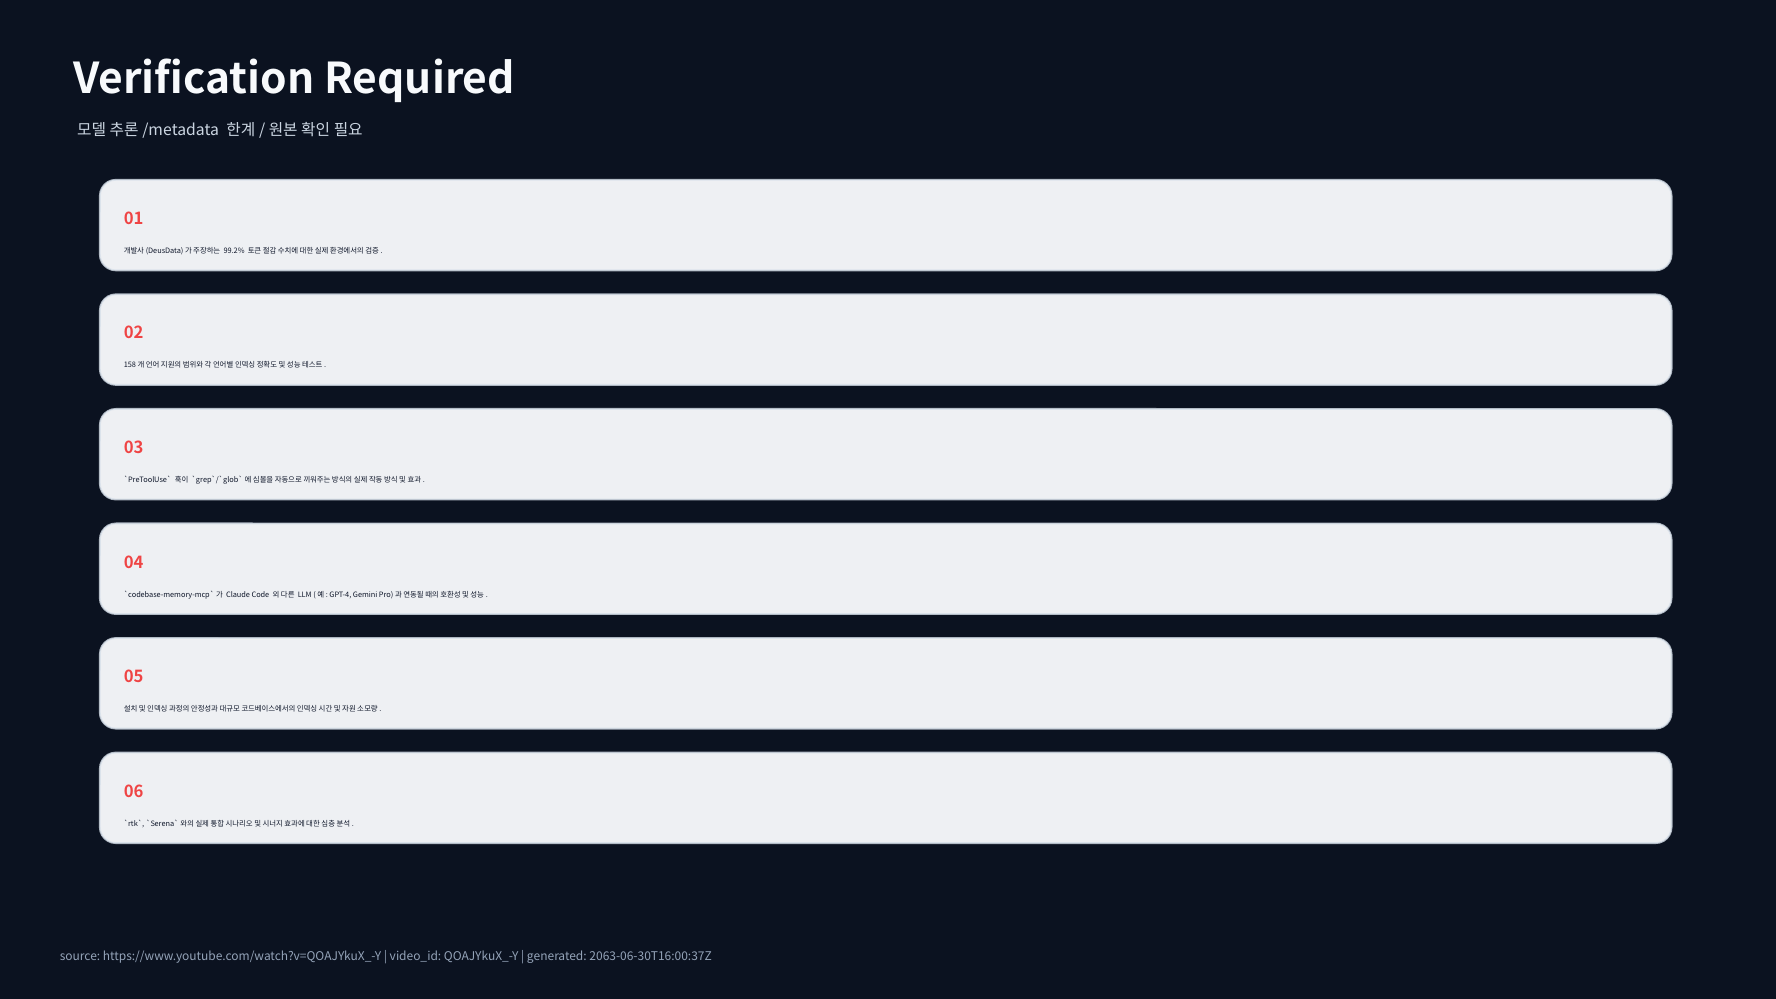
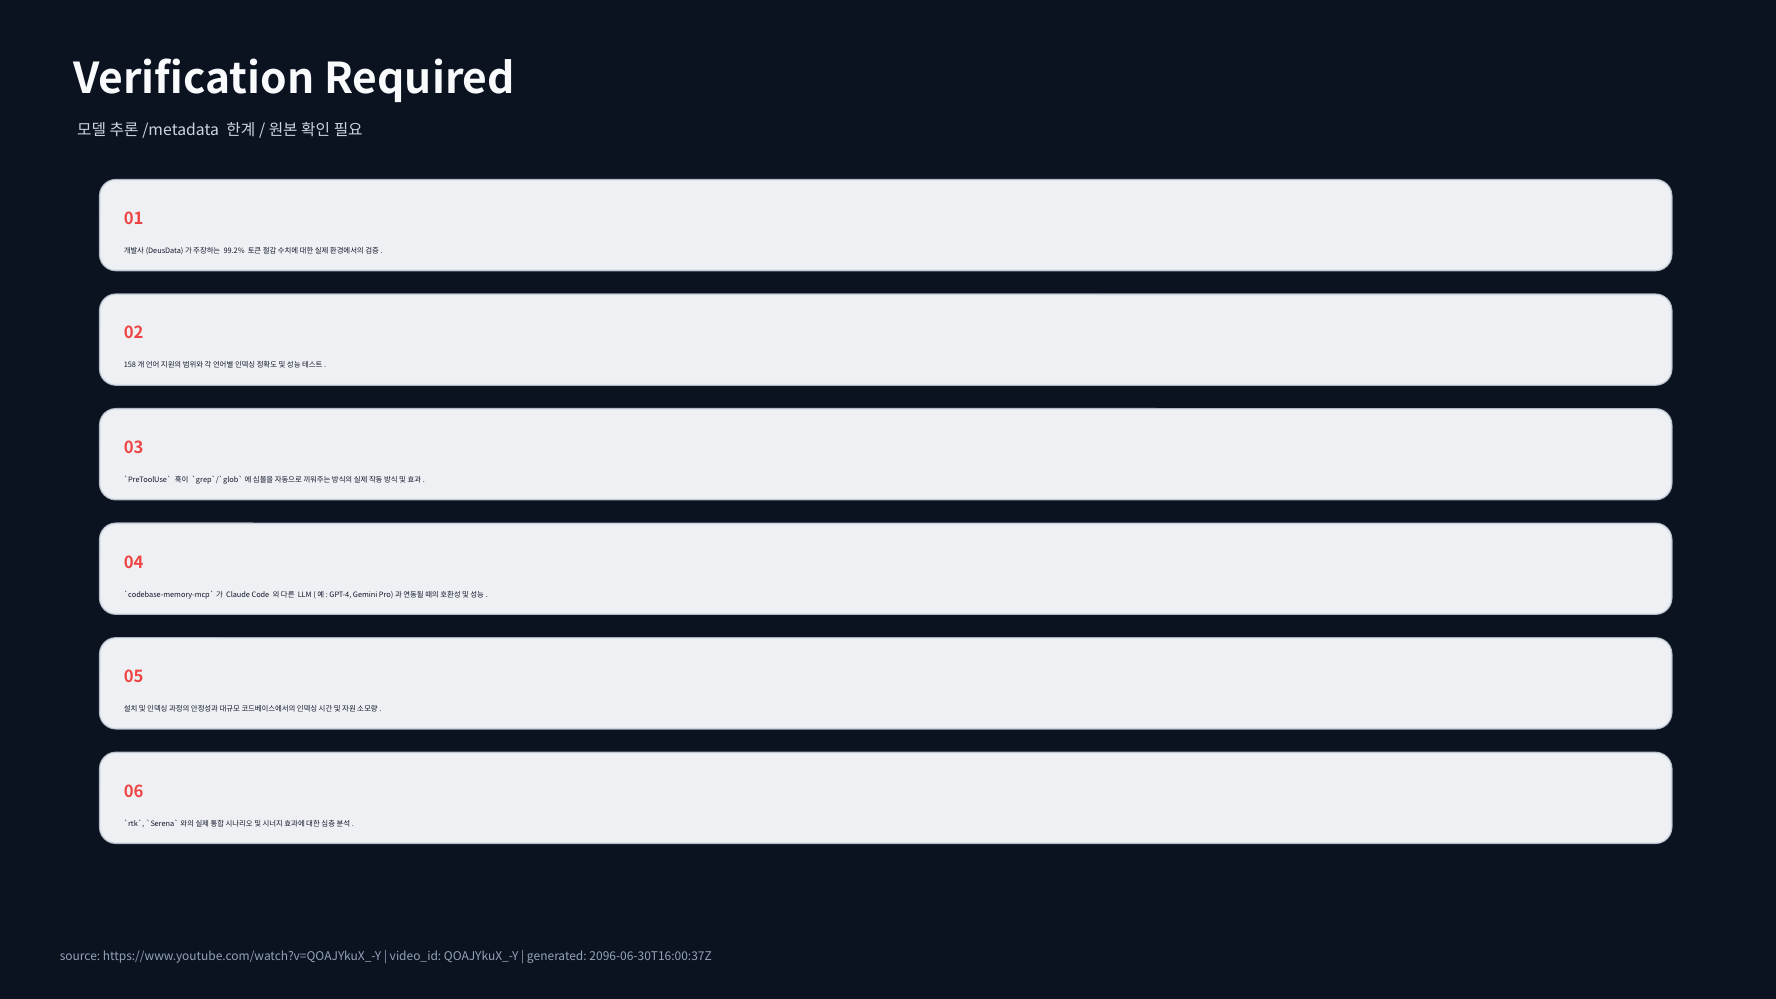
2063-06-30T16:00:37Z: 2063-06-30T16:00:37Z -> 2096-06-30T16:00:37Z
